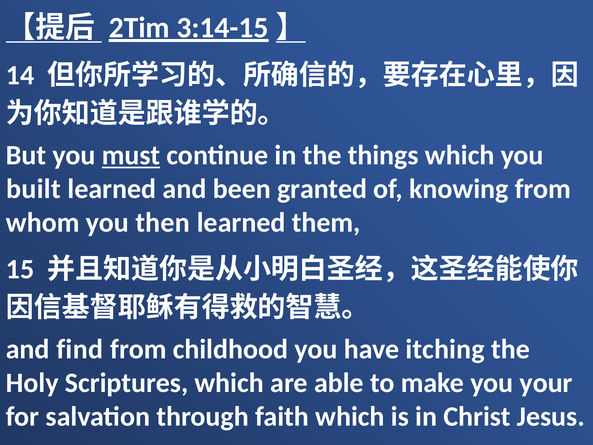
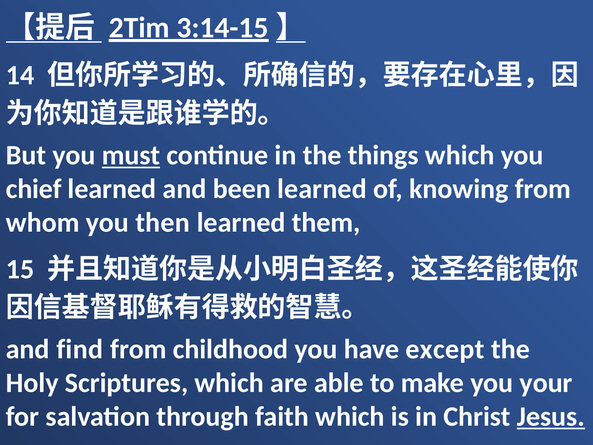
built: built -> chief
been granted: granted -> learned
itching: itching -> except
Jesus underline: none -> present
